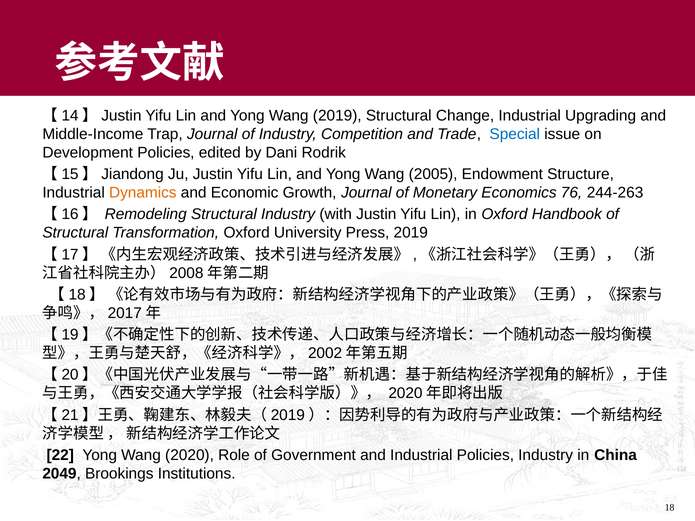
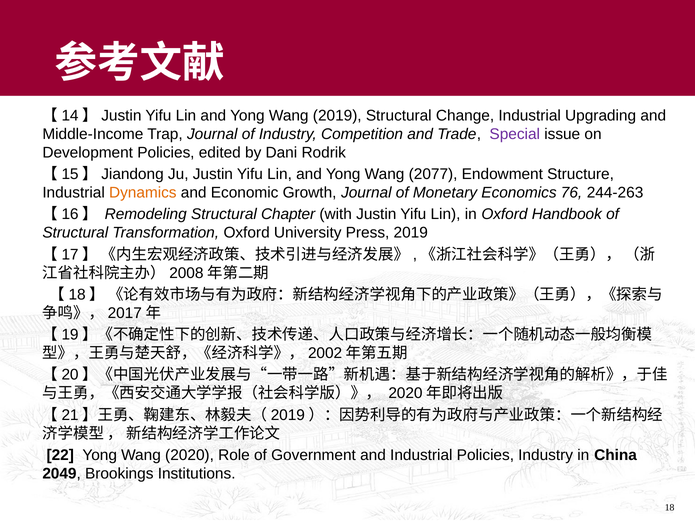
Special colour: blue -> purple
2005: 2005 -> 2077
Structural Industry: Industry -> Chapter
